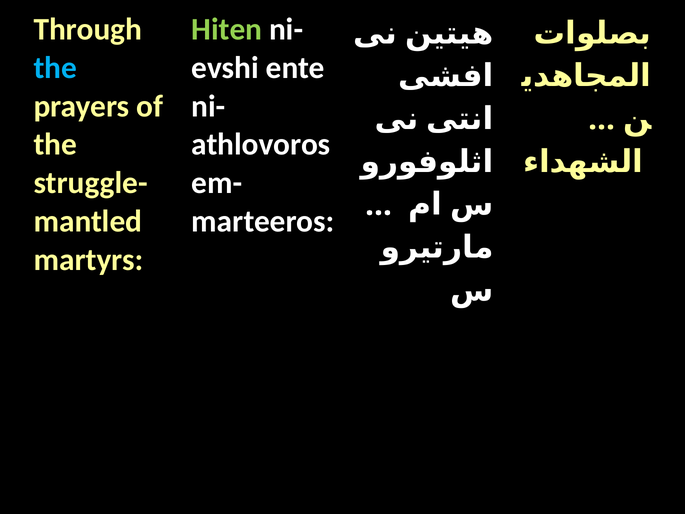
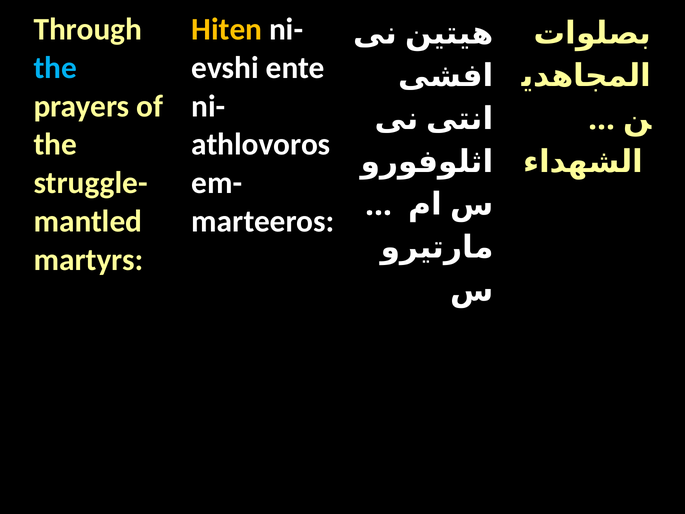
Hiten colour: light green -> yellow
